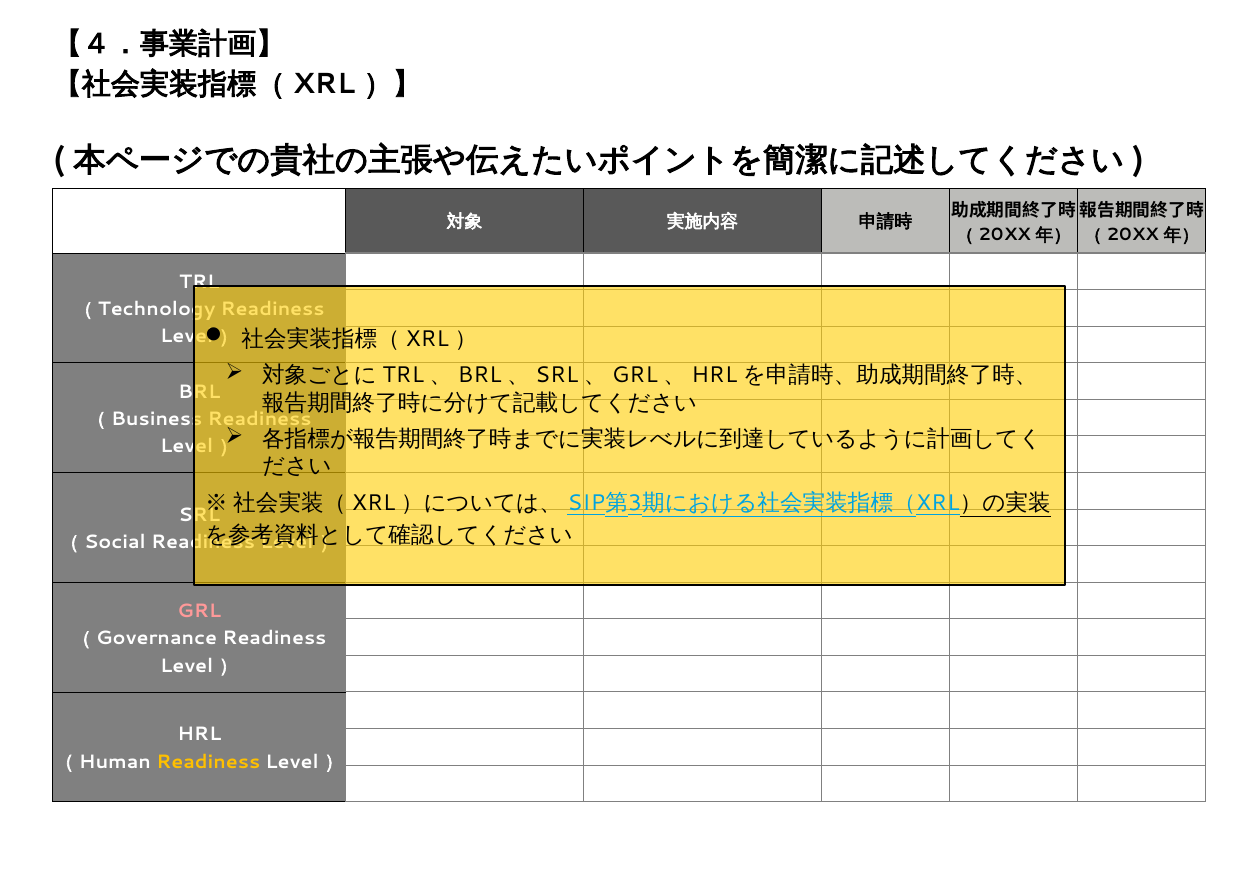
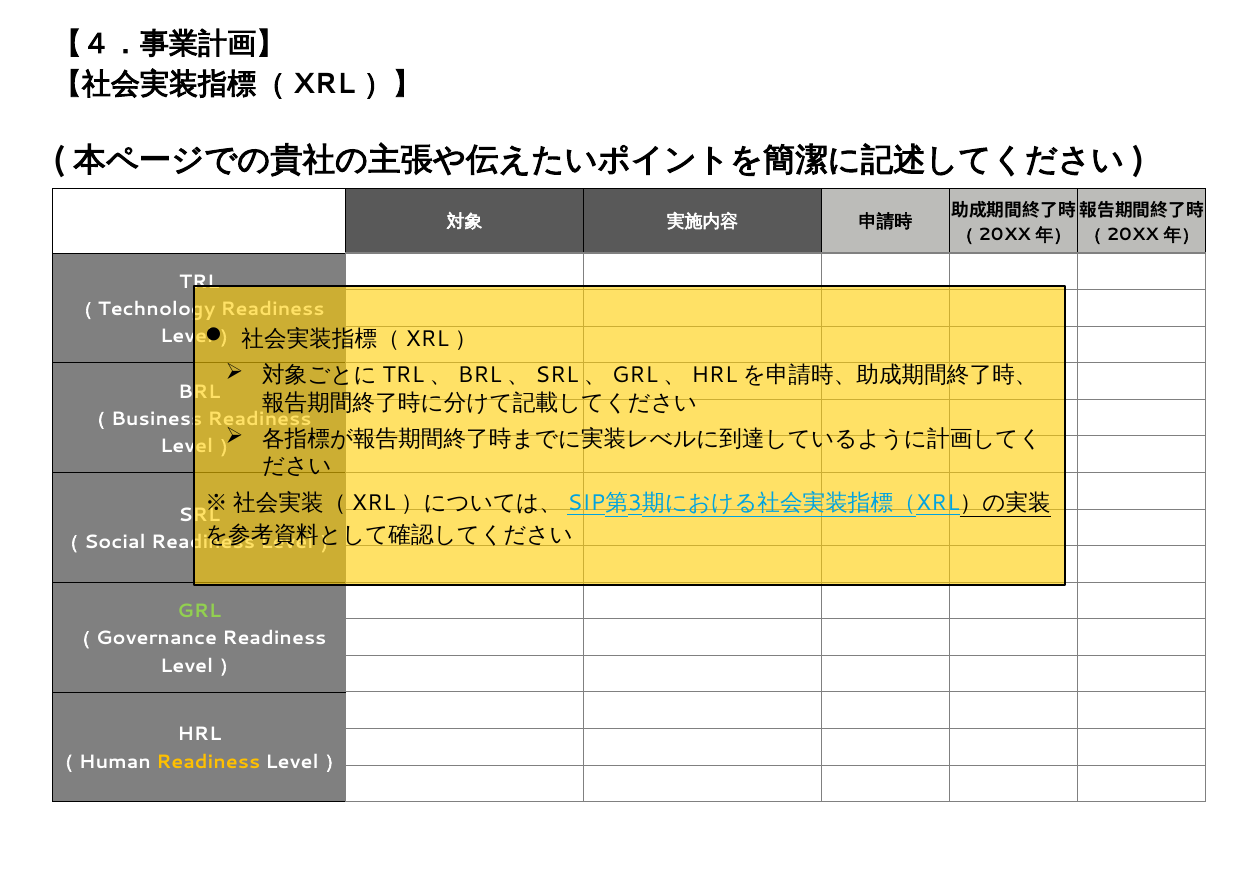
GRL colour: pink -> light green
